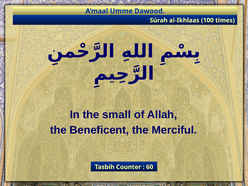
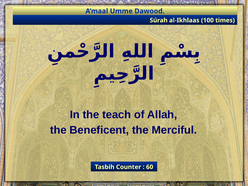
small: small -> teach
